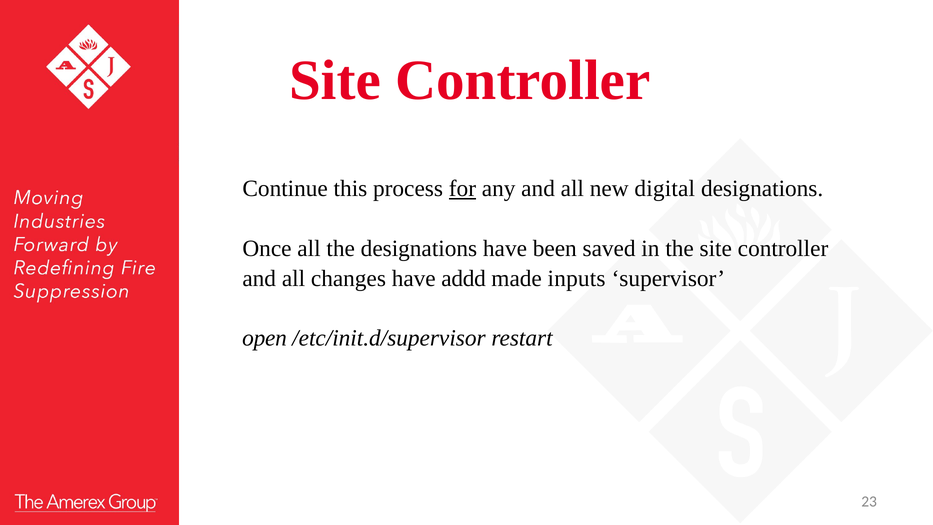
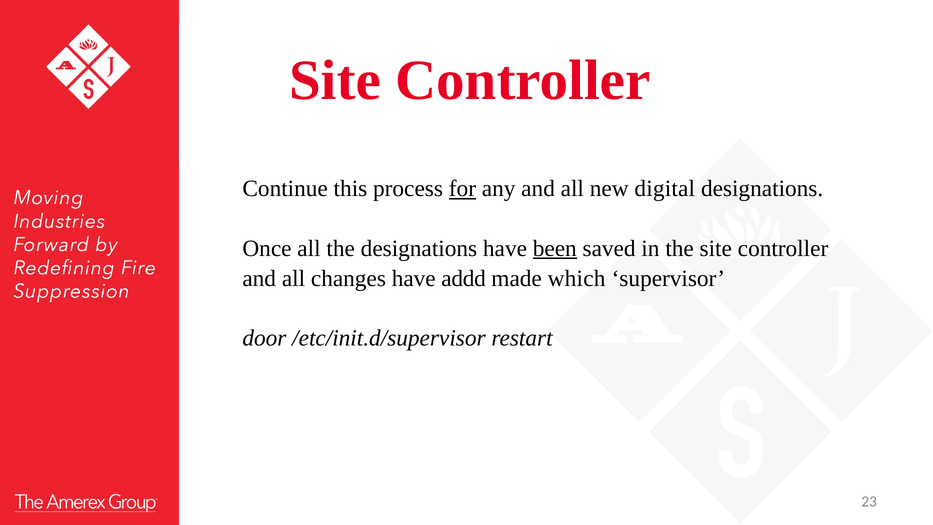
been underline: none -> present
inputs: inputs -> which
open: open -> door
